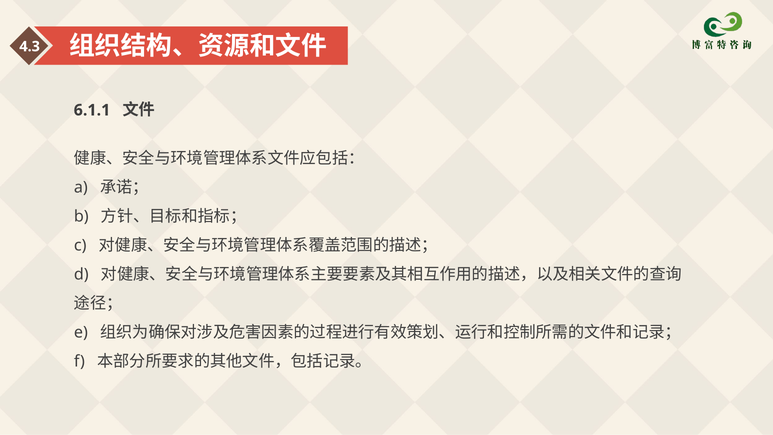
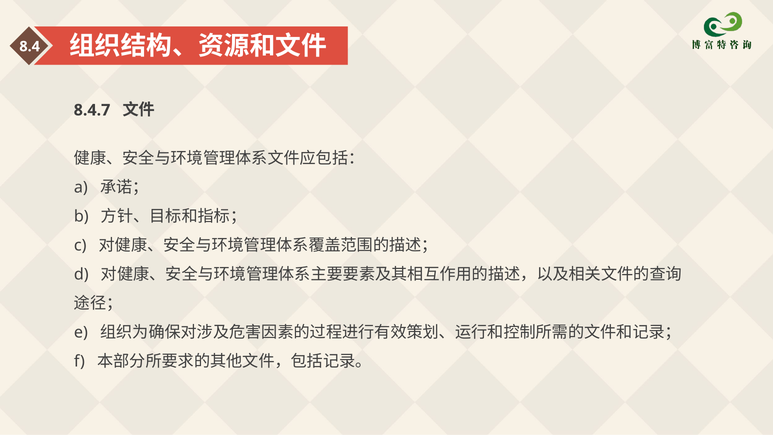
4.3: 4.3 -> 8.4
6.1.1: 6.1.1 -> 8.4.7
